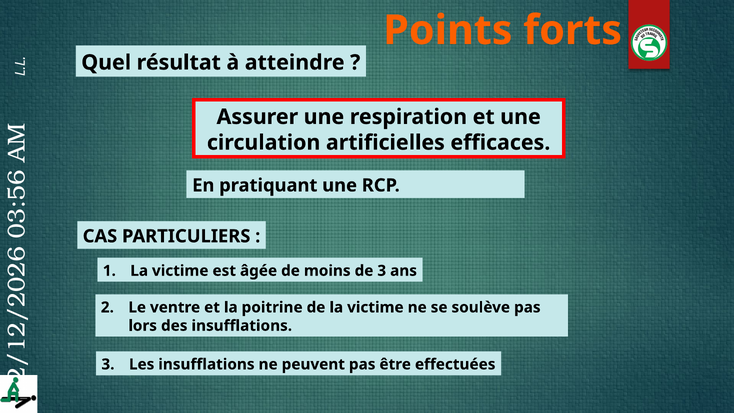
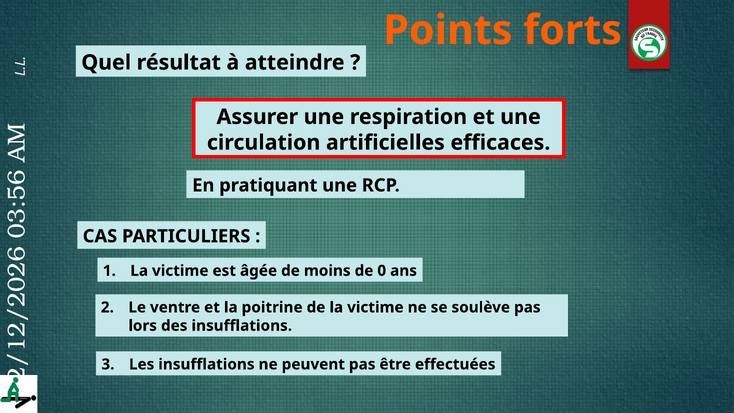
de 3: 3 -> 0
